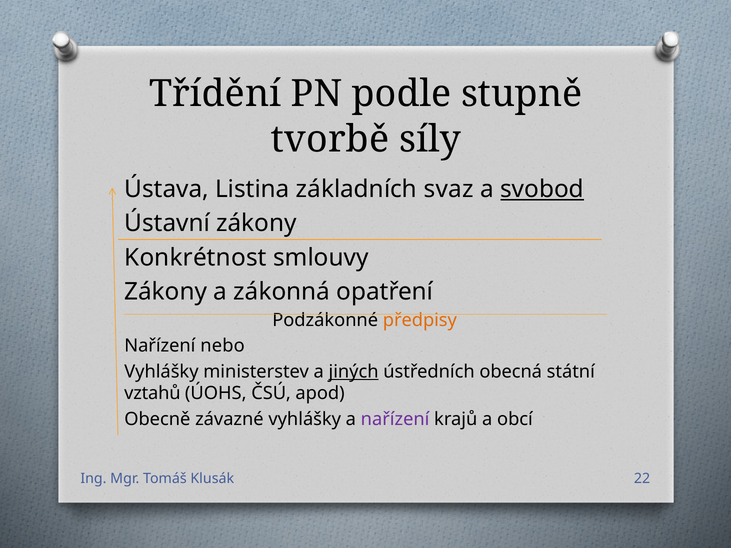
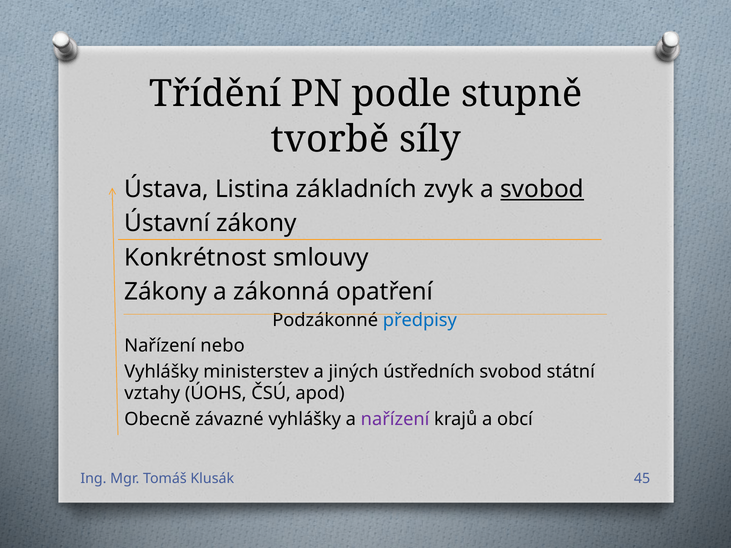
svaz: svaz -> zvyk
předpisy colour: orange -> blue
jiných underline: present -> none
ústředních obecná: obecná -> svobod
vztahů: vztahů -> vztahy
22: 22 -> 45
